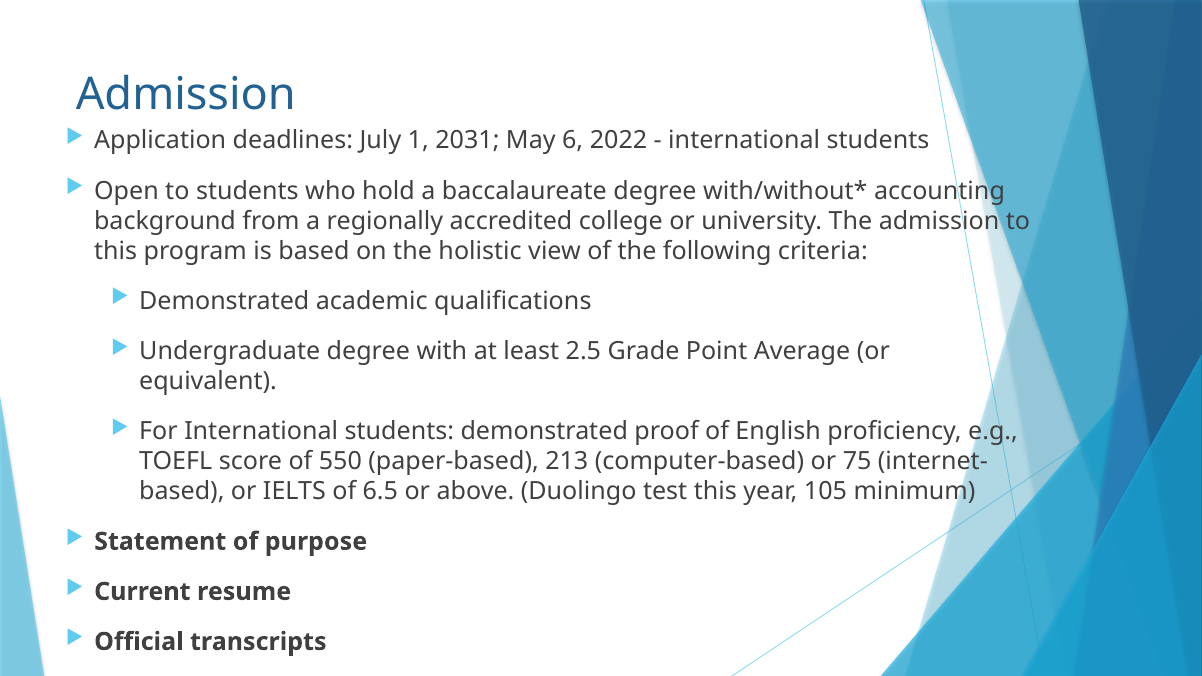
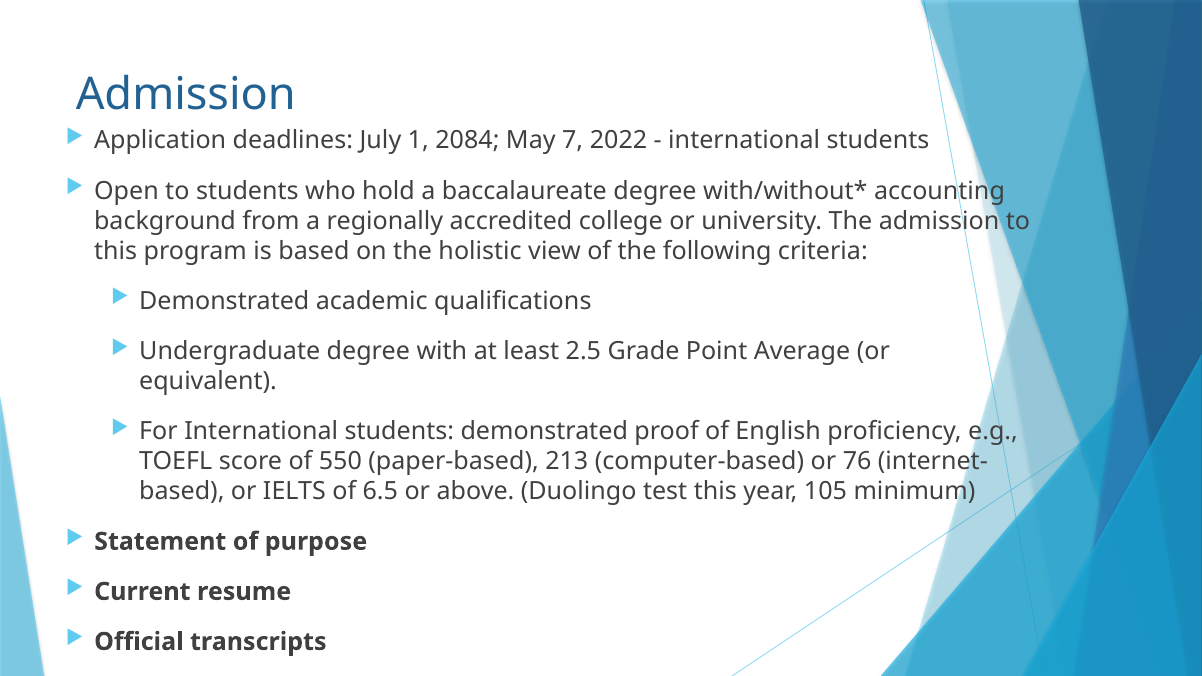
2031: 2031 -> 2084
6: 6 -> 7
75: 75 -> 76
